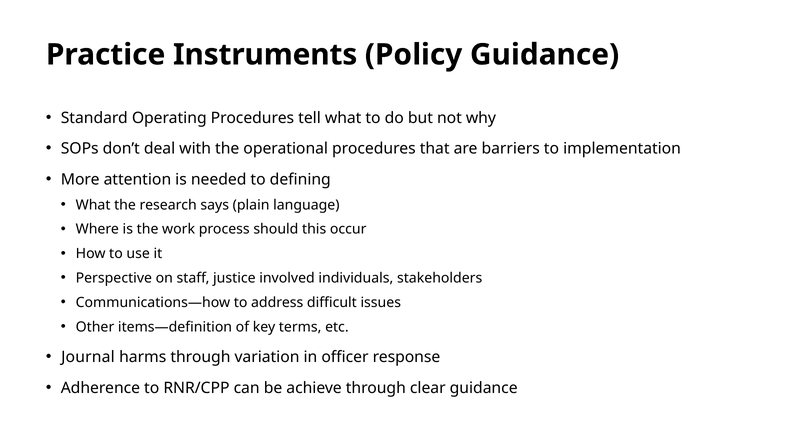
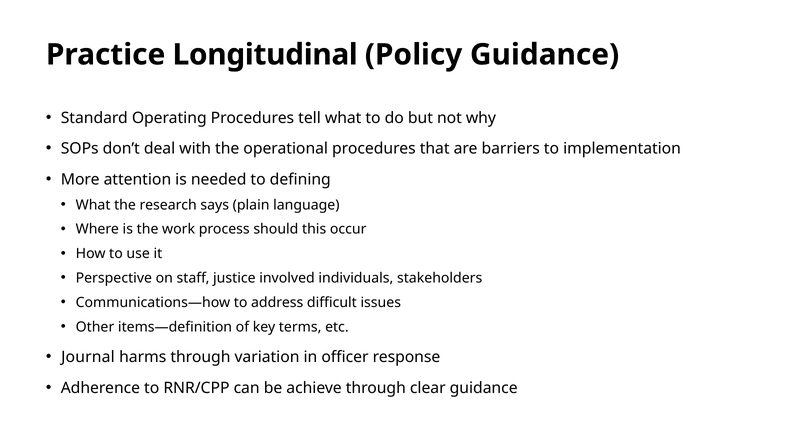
Instruments: Instruments -> Longitudinal
